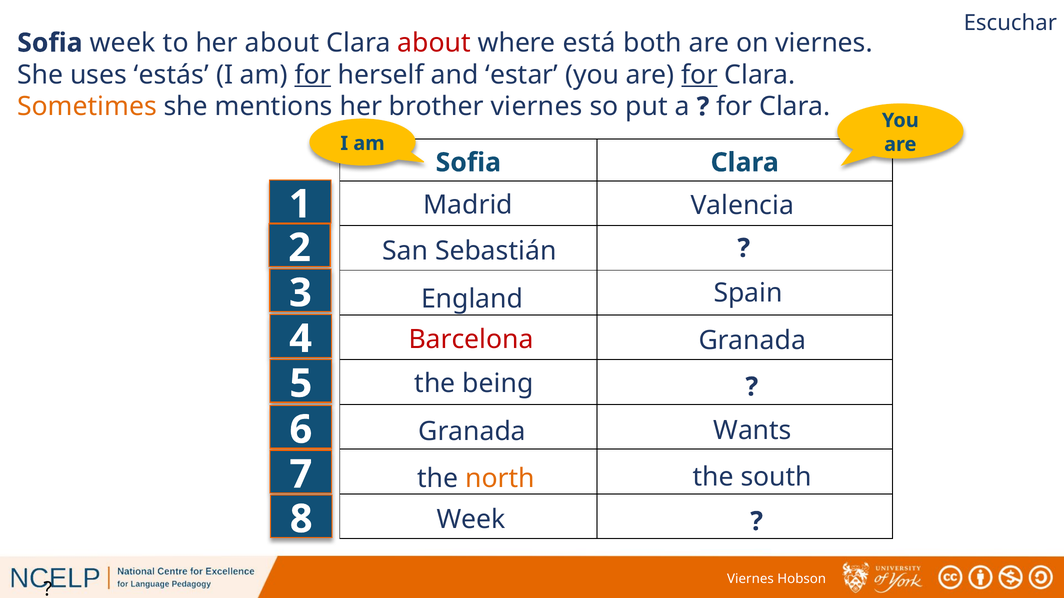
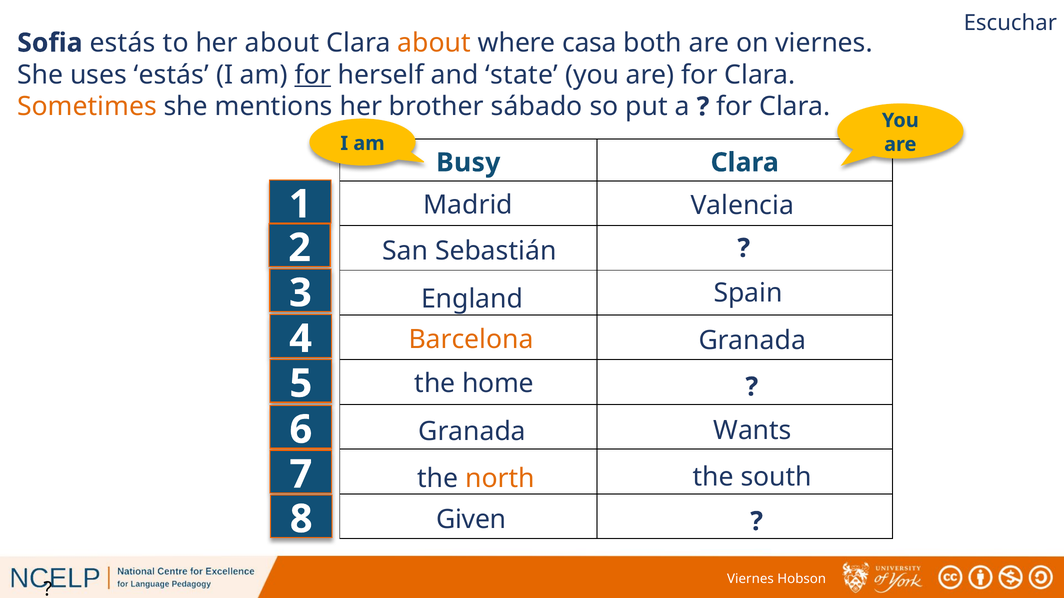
Sofia week: week -> estás
about at (434, 43) colour: red -> orange
está: está -> casa
estar: estar -> state
for at (699, 75) underline: present -> none
viernes at (537, 107): viernes -> sábado
Sofia at (468, 163): Sofia -> Busy
Barcelona colour: red -> orange
being: being -> home
Week at (471, 520): Week -> Given
